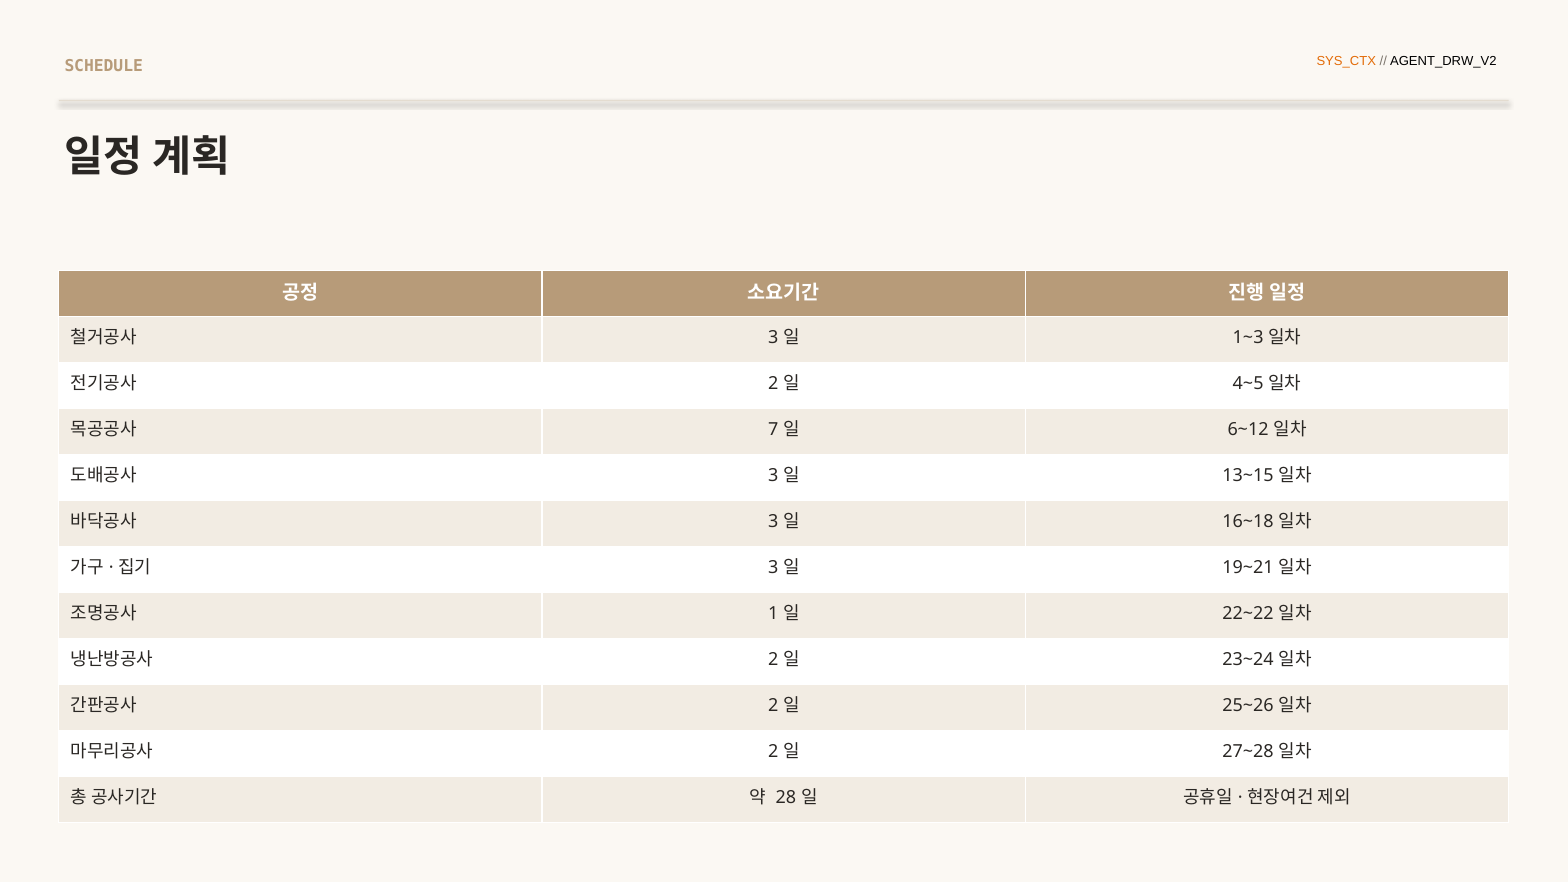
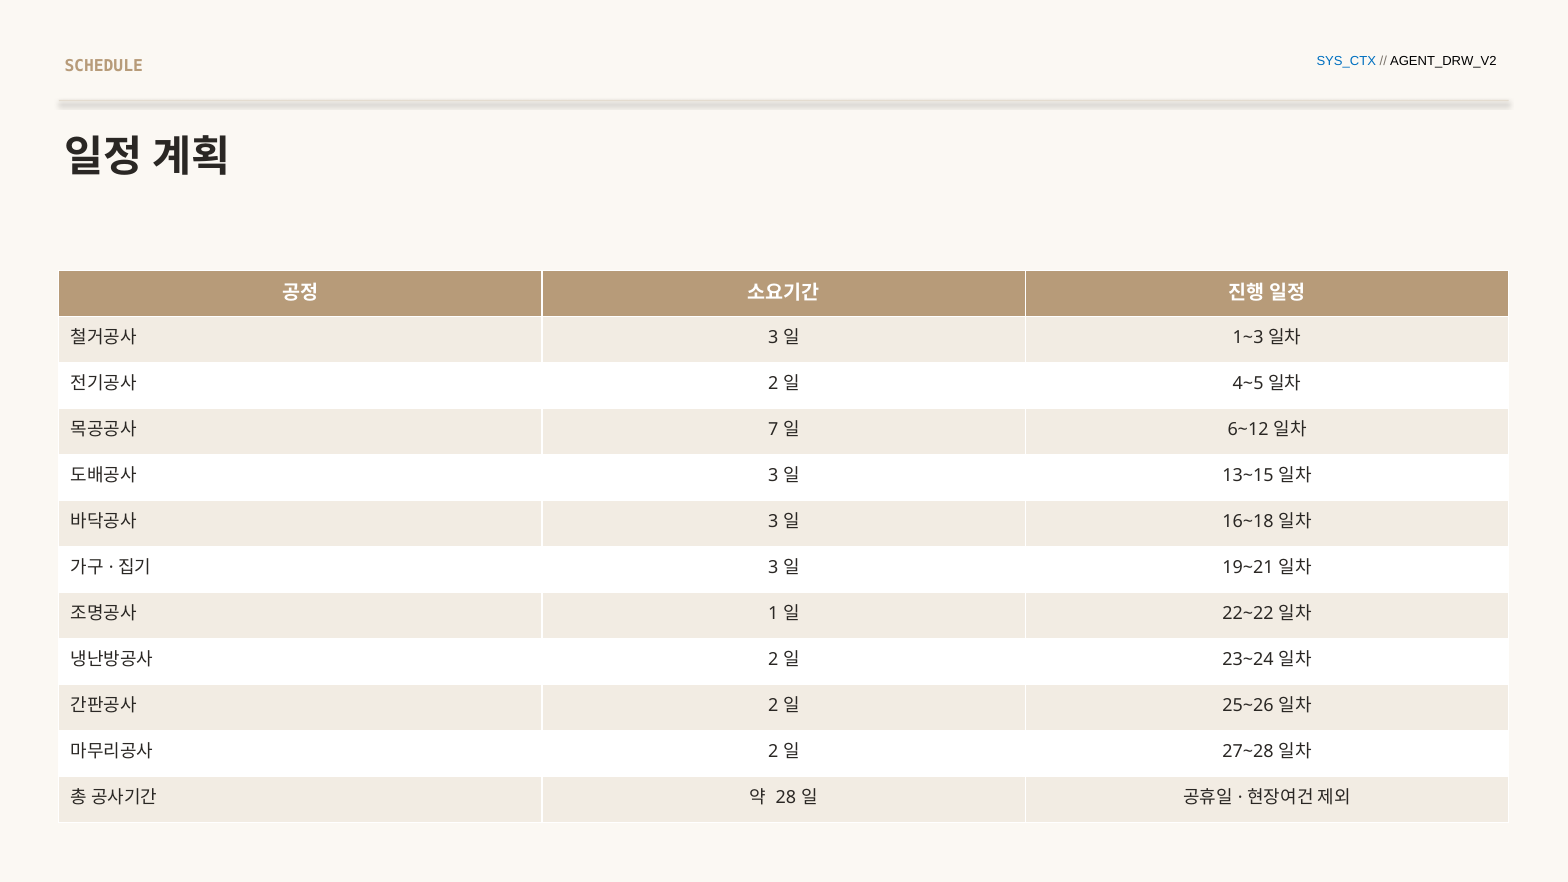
SYS_CTX colour: orange -> blue
